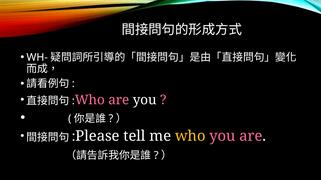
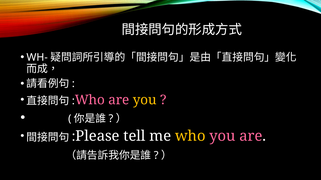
you at (145, 100) colour: white -> yellow
